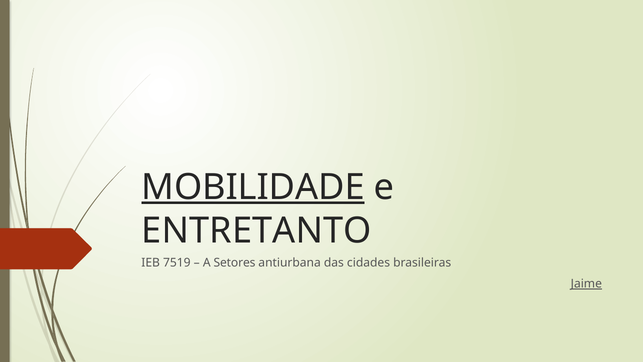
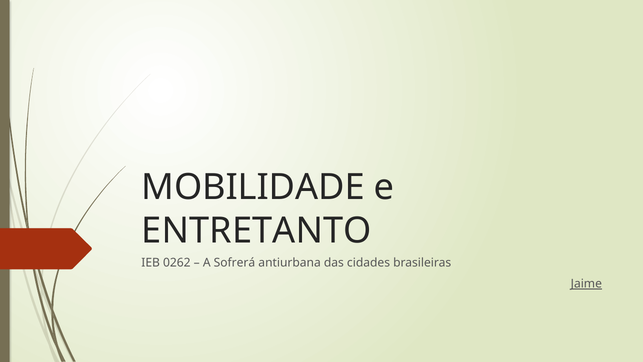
MOBILIDADE underline: present -> none
7519: 7519 -> 0262
Setores: Setores -> Sofrerá
